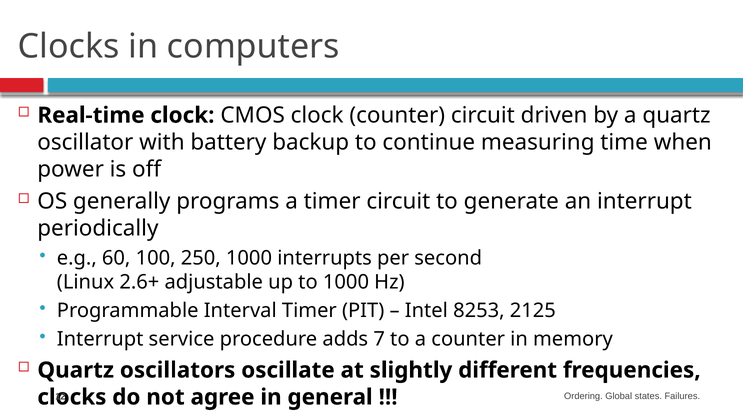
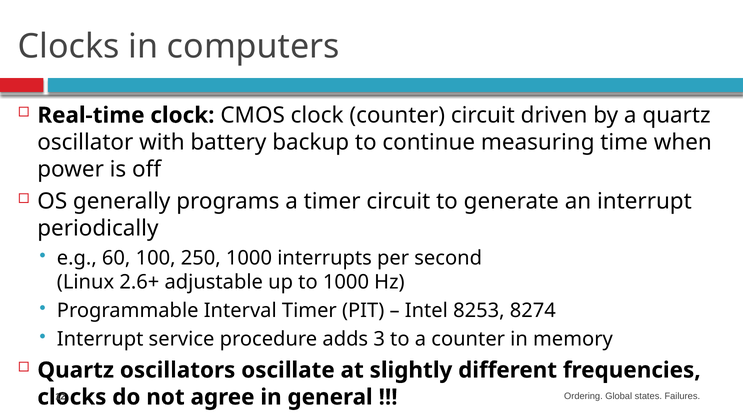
2125: 2125 -> 8274
7: 7 -> 3
